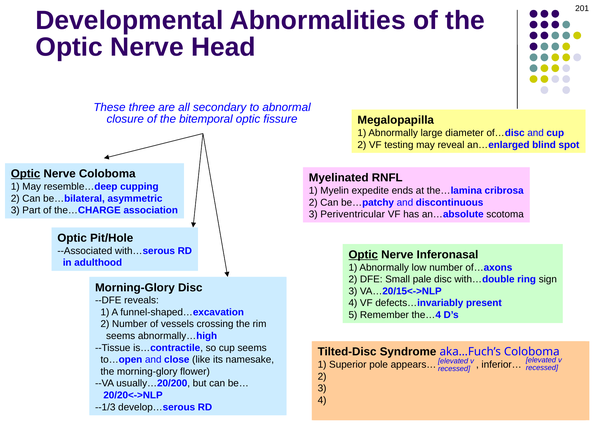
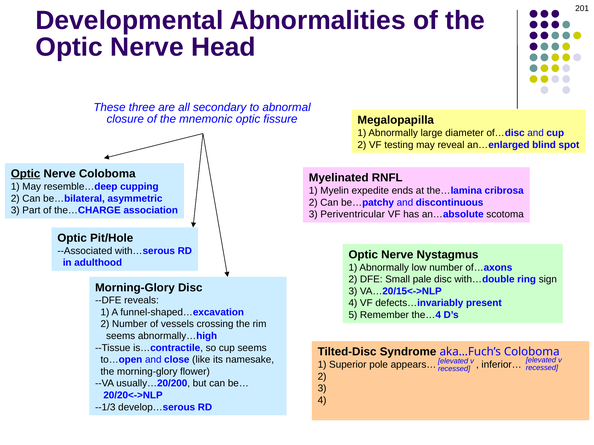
bitemporal: bitemporal -> mnemonic
Optic at (363, 255) underline: present -> none
Inferonasal: Inferonasal -> Nystagmus
